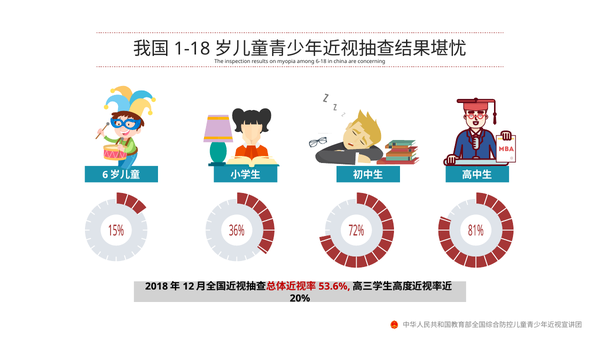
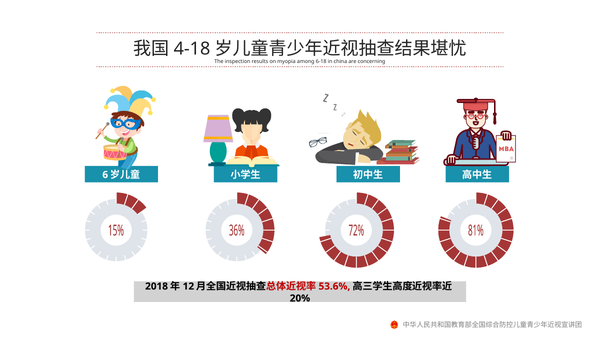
1-18: 1-18 -> 4-18
